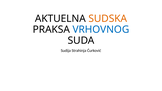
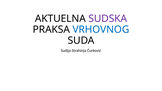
SUDSKA colour: orange -> purple
